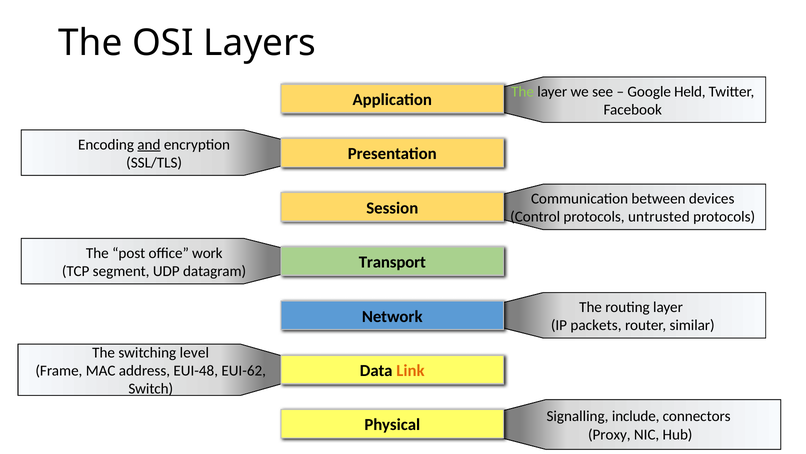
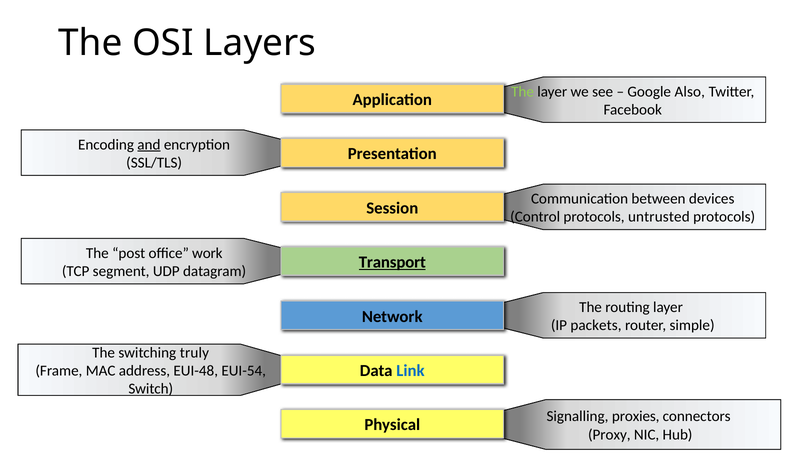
Held: Held -> Also
Transport underline: none -> present
similar: similar -> simple
level: level -> truly
Link colour: orange -> blue
EUI-62: EUI-62 -> EUI-54
include: include -> proxies
